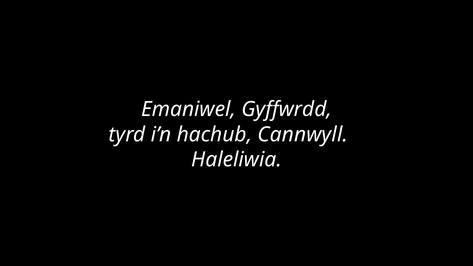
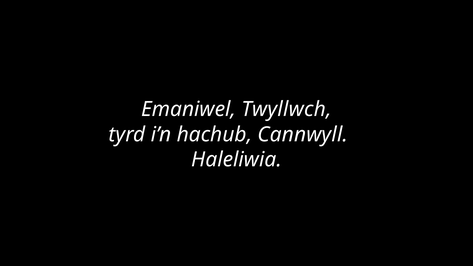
Gyffwrdd: Gyffwrdd -> Twyllwch
